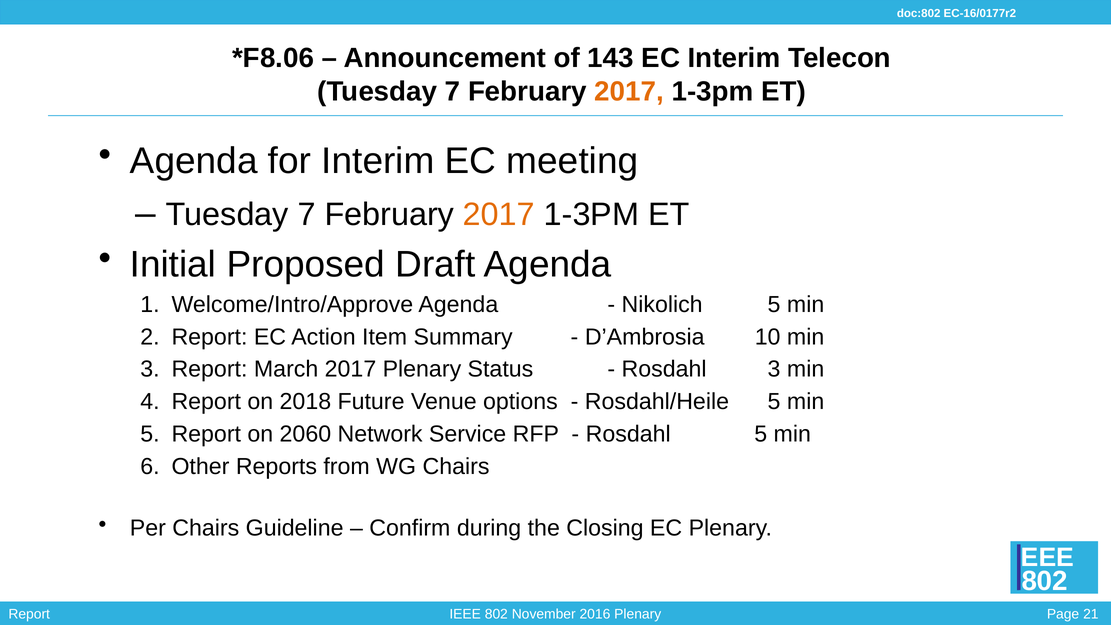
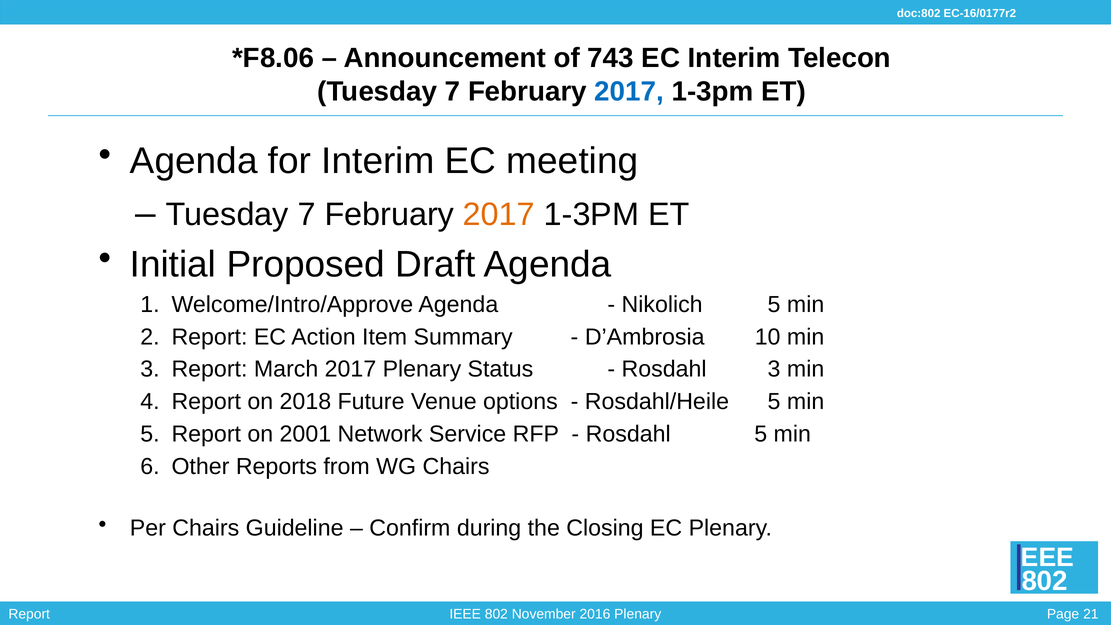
143: 143 -> 743
2017 at (629, 92) colour: orange -> blue
2060: 2060 -> 2001
